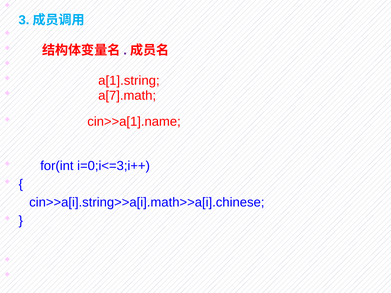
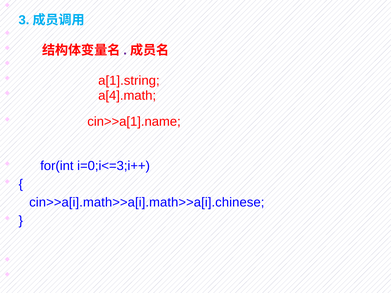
a[7].math: a[7].math -> a[4].math
cin>>a[i].string>>a[i].math>>a[i].chinese: cin>>a[i].string>>a[i].math>>a[i].chinese -> cin>>a[i].math>>a[i].math>>a[i].chinese
